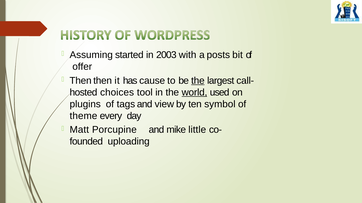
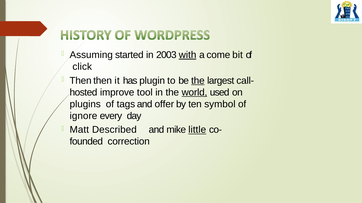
with underline: none -> present
posts: posts -> come
offer: offer -> click
cause: cause -> plugin
choices: choices -> improve
view: view -> offer
theme: theme -> ignore
Porcupine: Porcupine -> Described
little underline: none -> present
uploading: uploading -> correction
